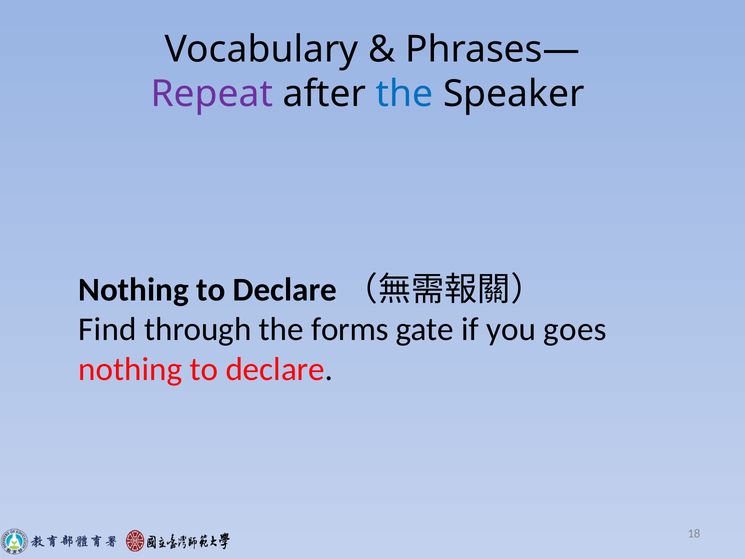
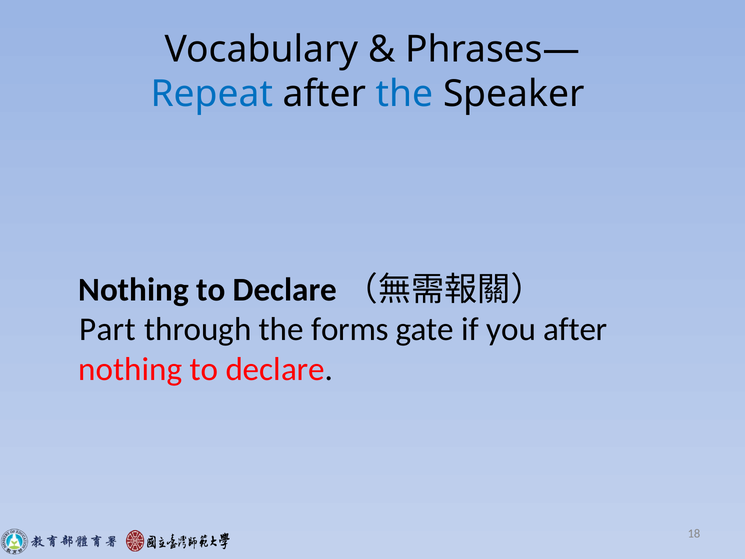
Repeat colour: purple -> blue
Find: Find -> Part
you goes: goes -> after
